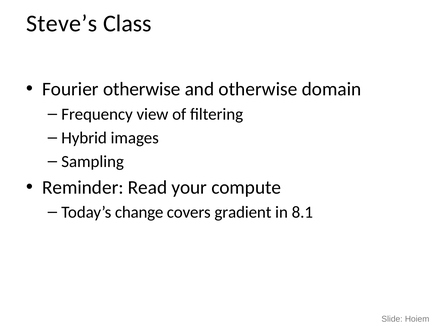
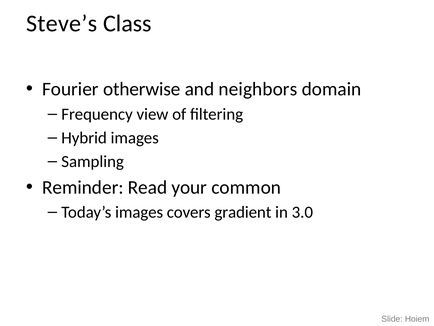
and otherwise: otherwise -> neighbors
compute: compute -> common
Today’s change: change -> images
8.1: 8.1 -> 3.0
